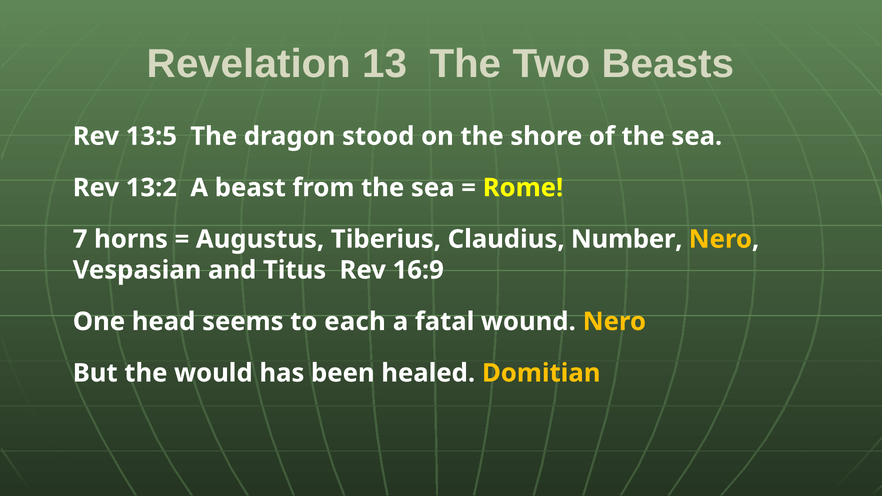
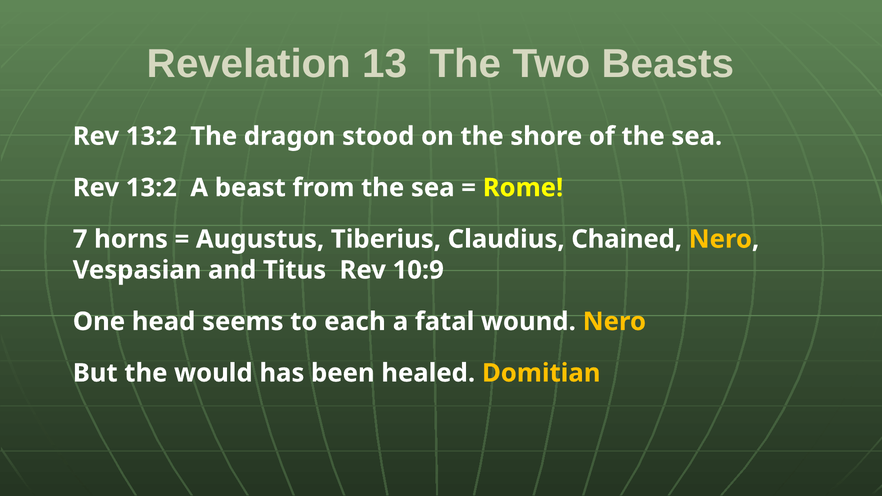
13:5 at (151, 136): 13:5 -> 13:2
Number: Number -> Chained
16:9: 16:9 -> 10:9
